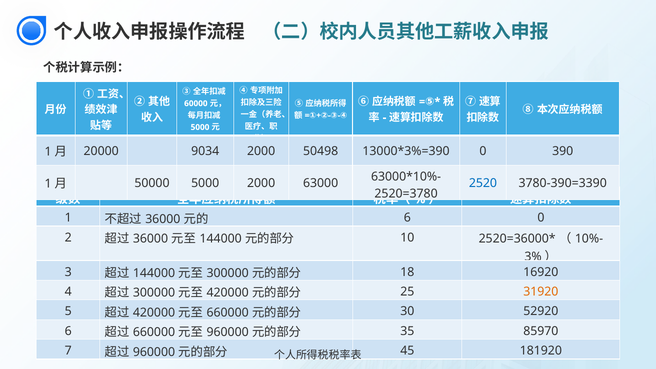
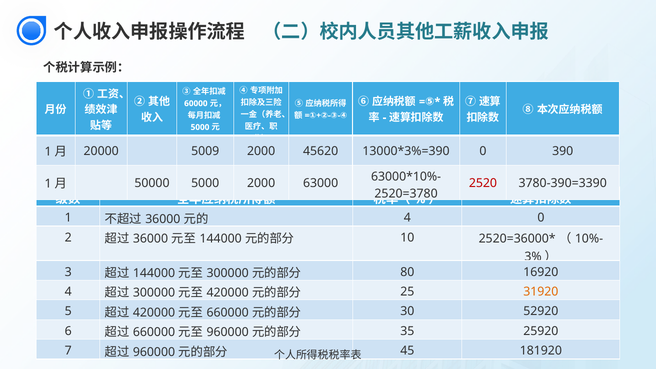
9034: 9034 -> 5009
50498: 50498 -> 45620
2520 colour: blue -> red
6 at (407, 218): 6 -> 4
18: 18 -> 80
85970: 85970 -> 25920
